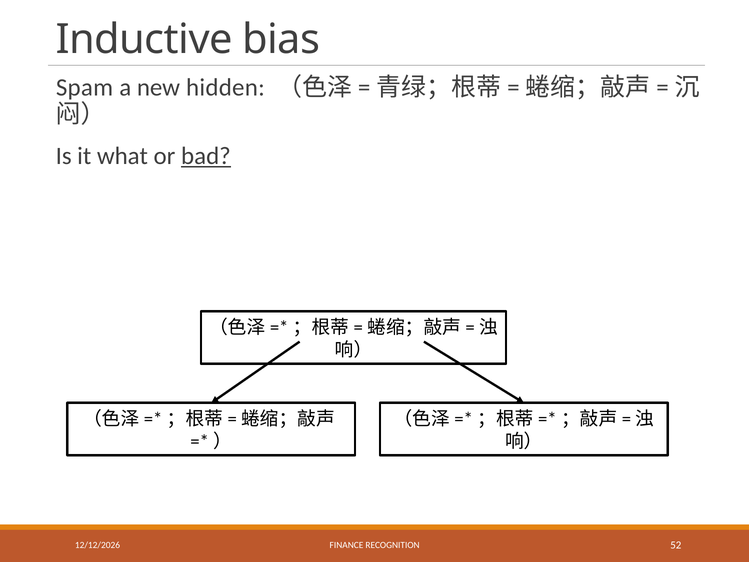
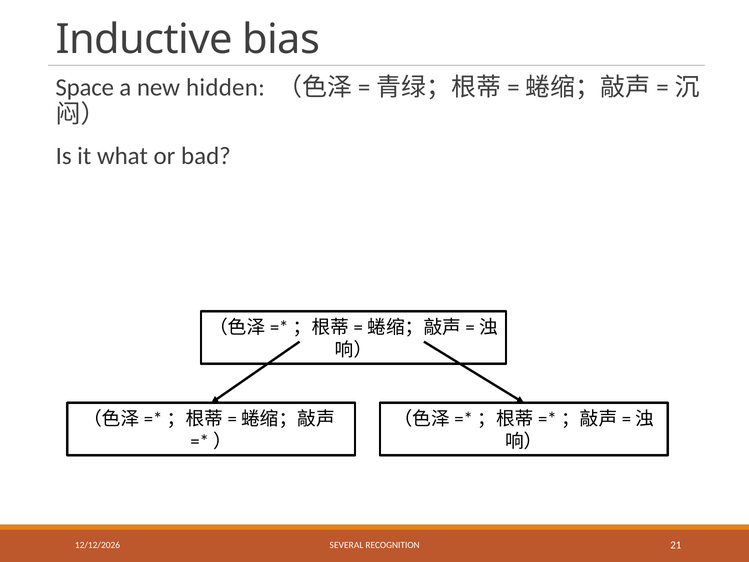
Spam: Spam -> Space
bad underline: present -> none
FINANCE: FINANCE -> SEVERAL
52: 52 -> 21
